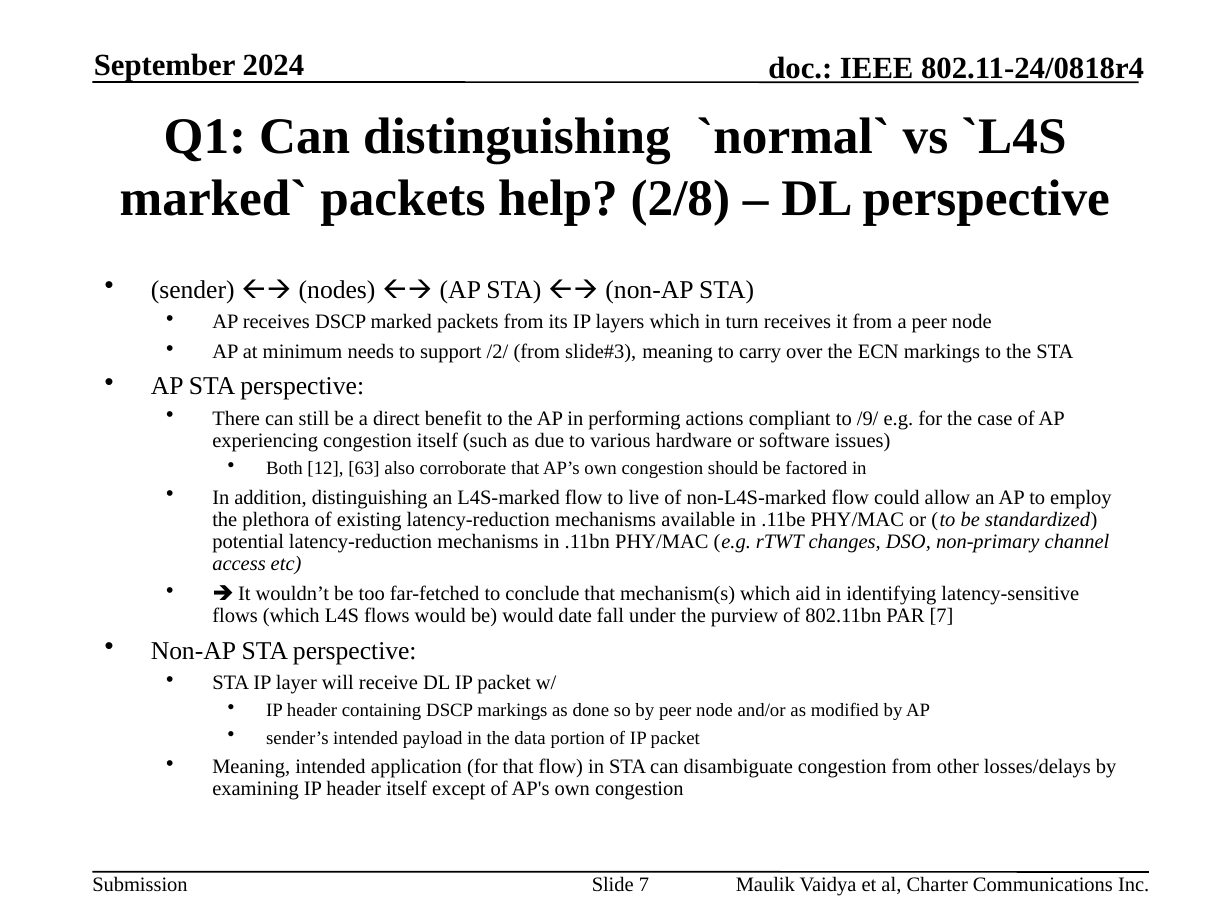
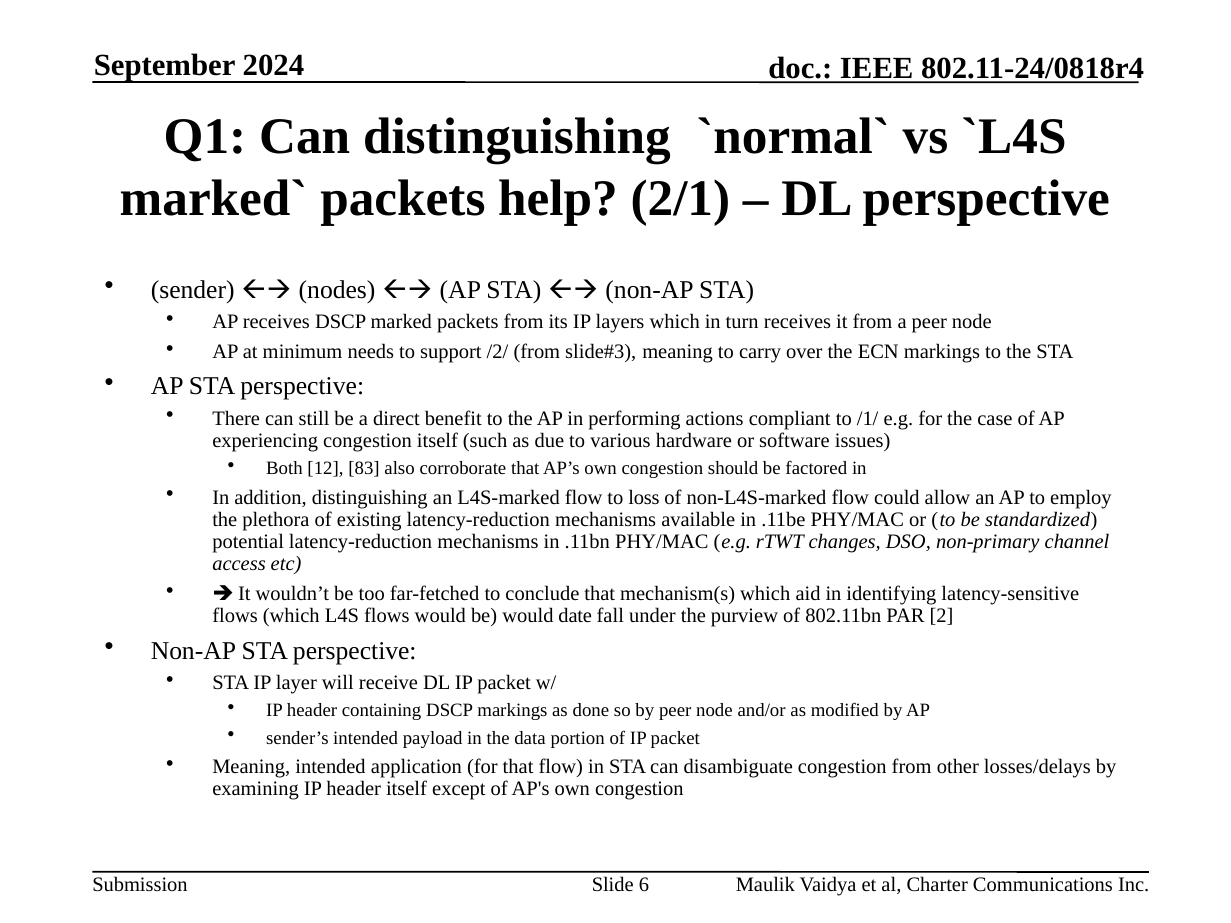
2/8: 2/8 -> 2/1
/9/: /9/ -> /1/
63: 63 -> 83
live: live -> loss
PAR 7: 7 -> 2
Slide 7: 7 -> 6
